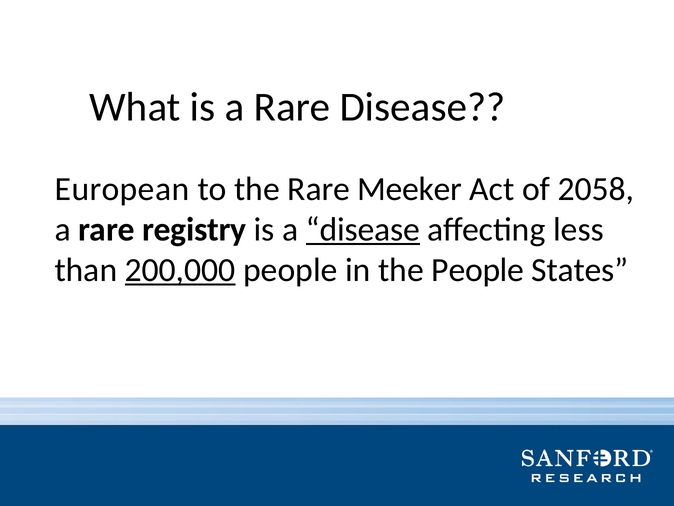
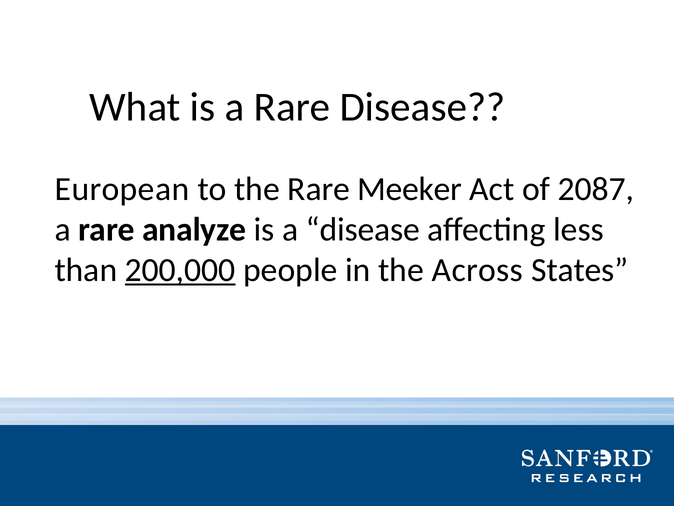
2058: 2058 -> 2087
registry: registry -> analyze
disease at (363, 229) underline: present -> none
the People: People -> Across
